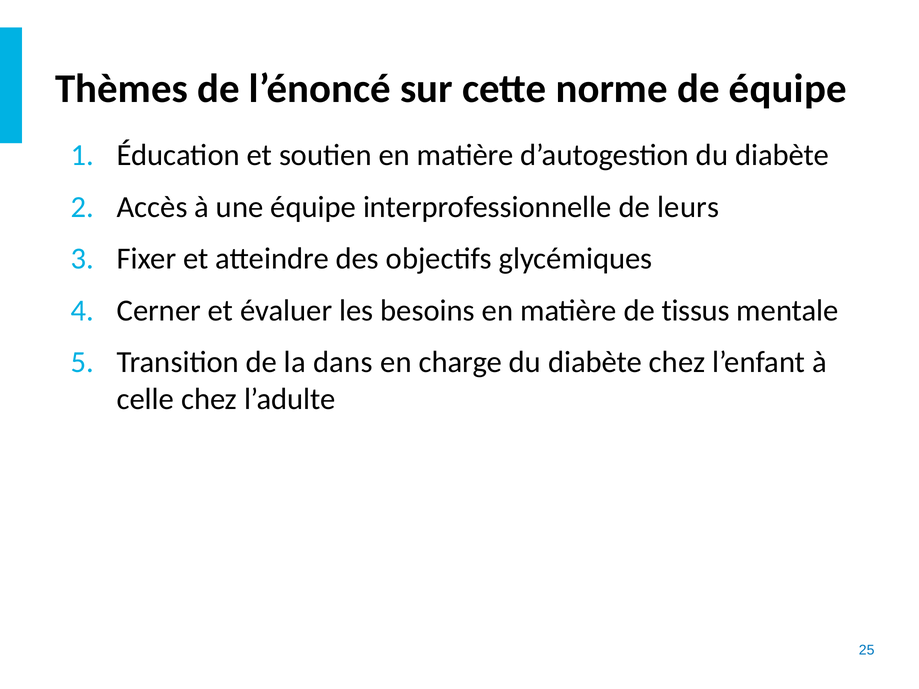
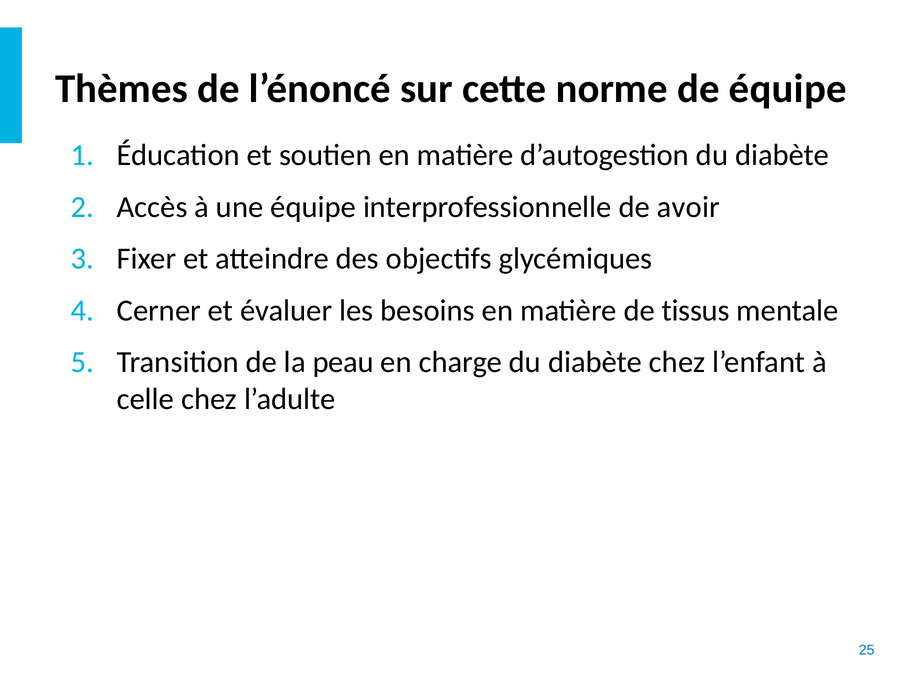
leurs: leurs -> avoir
dans: dans -> peau
